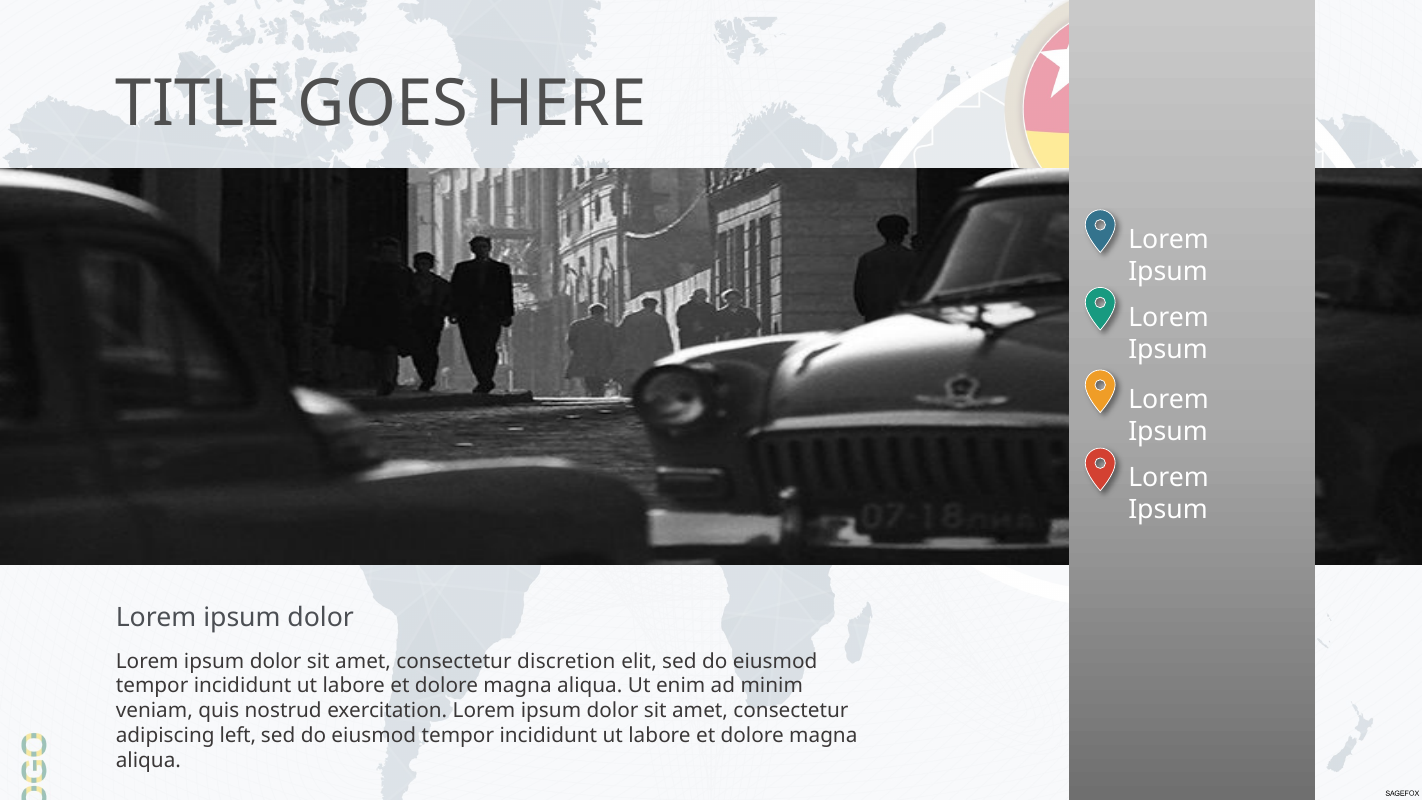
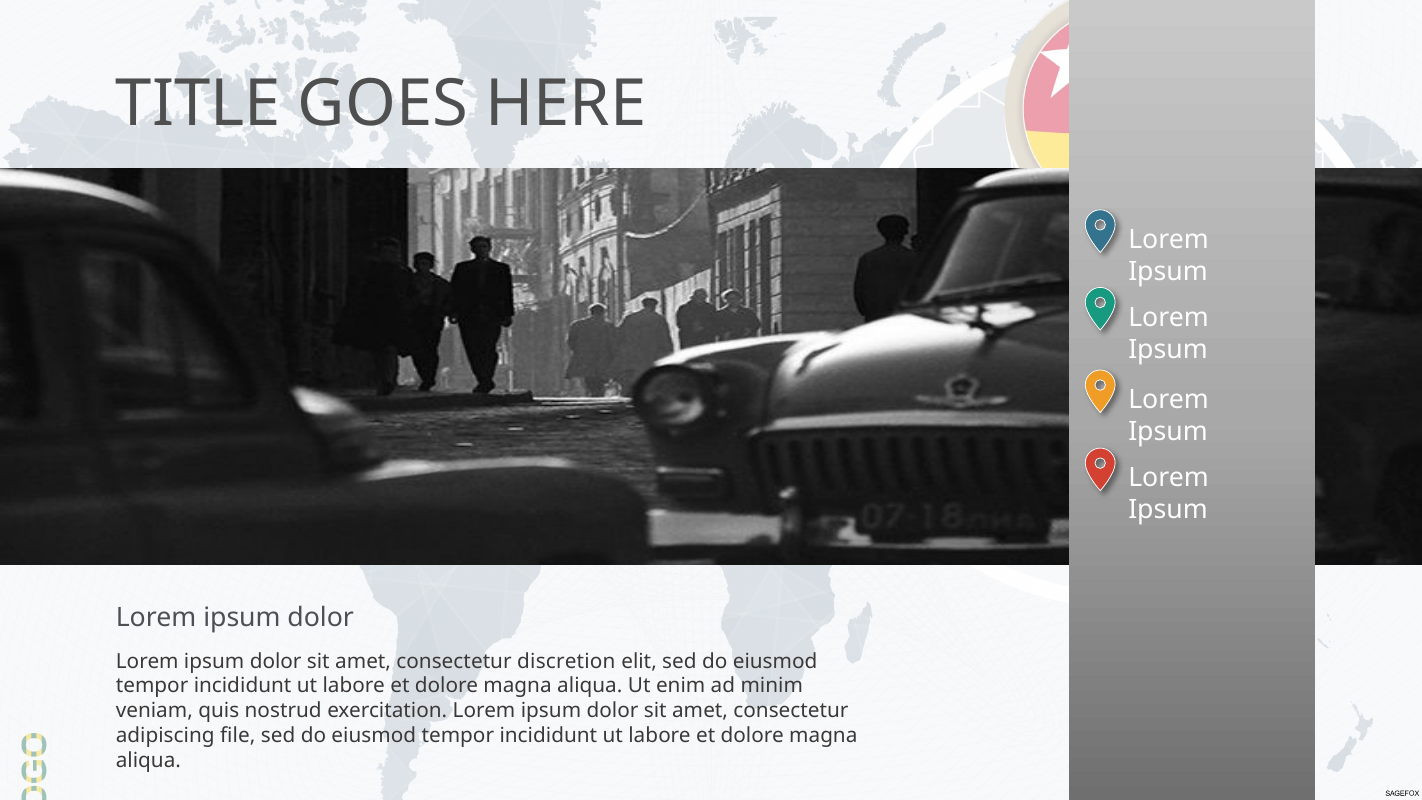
left: left -> file
